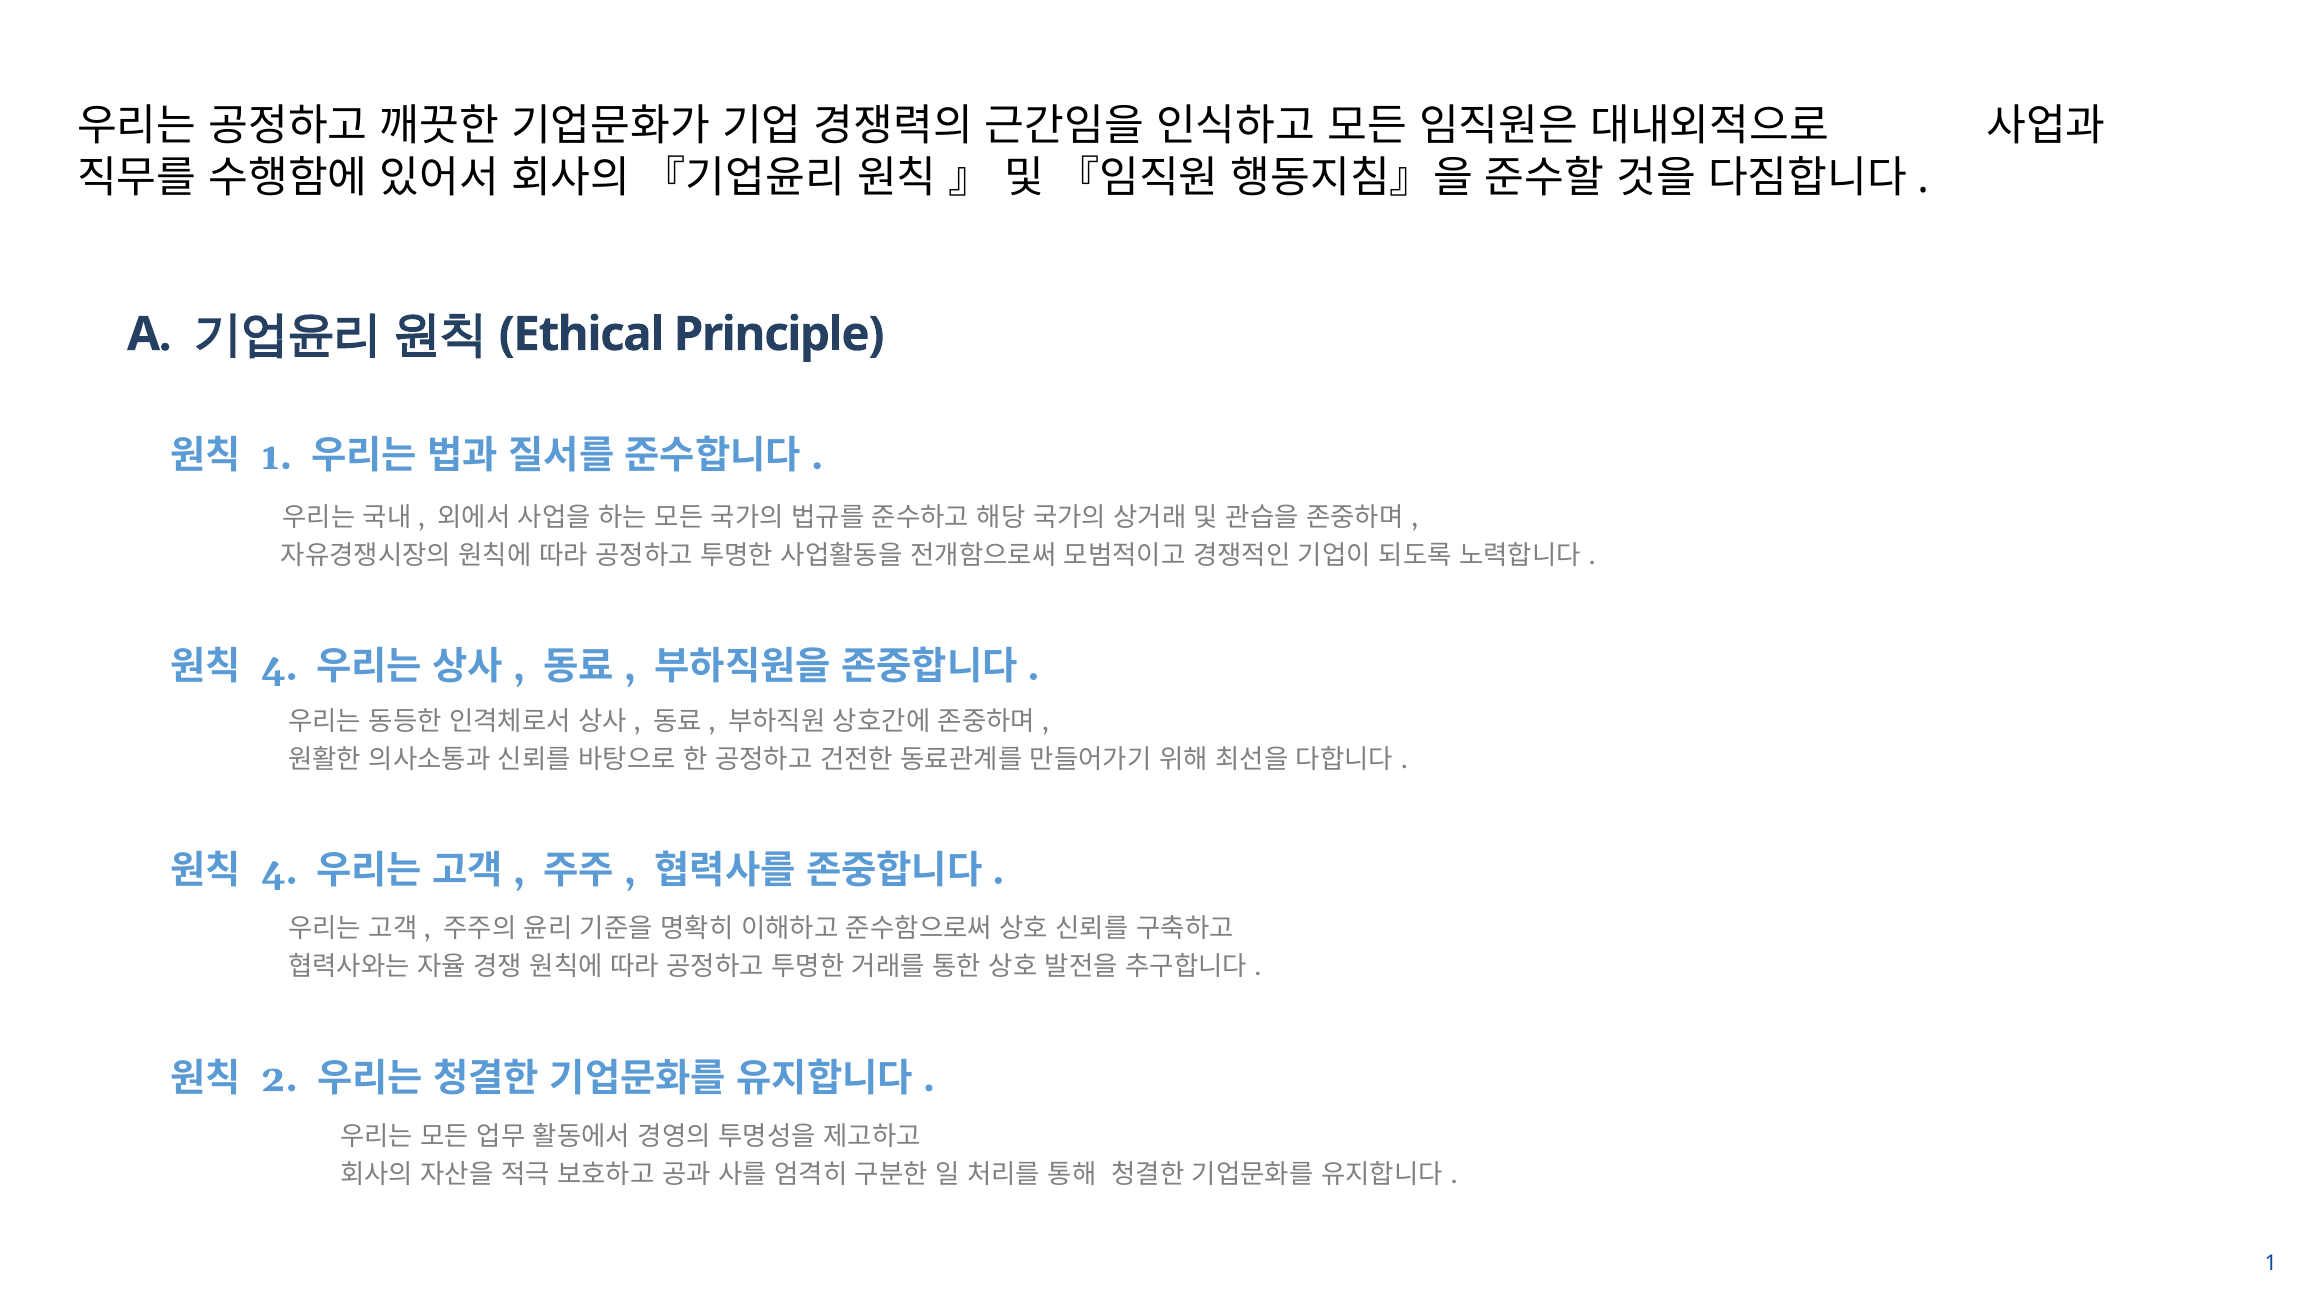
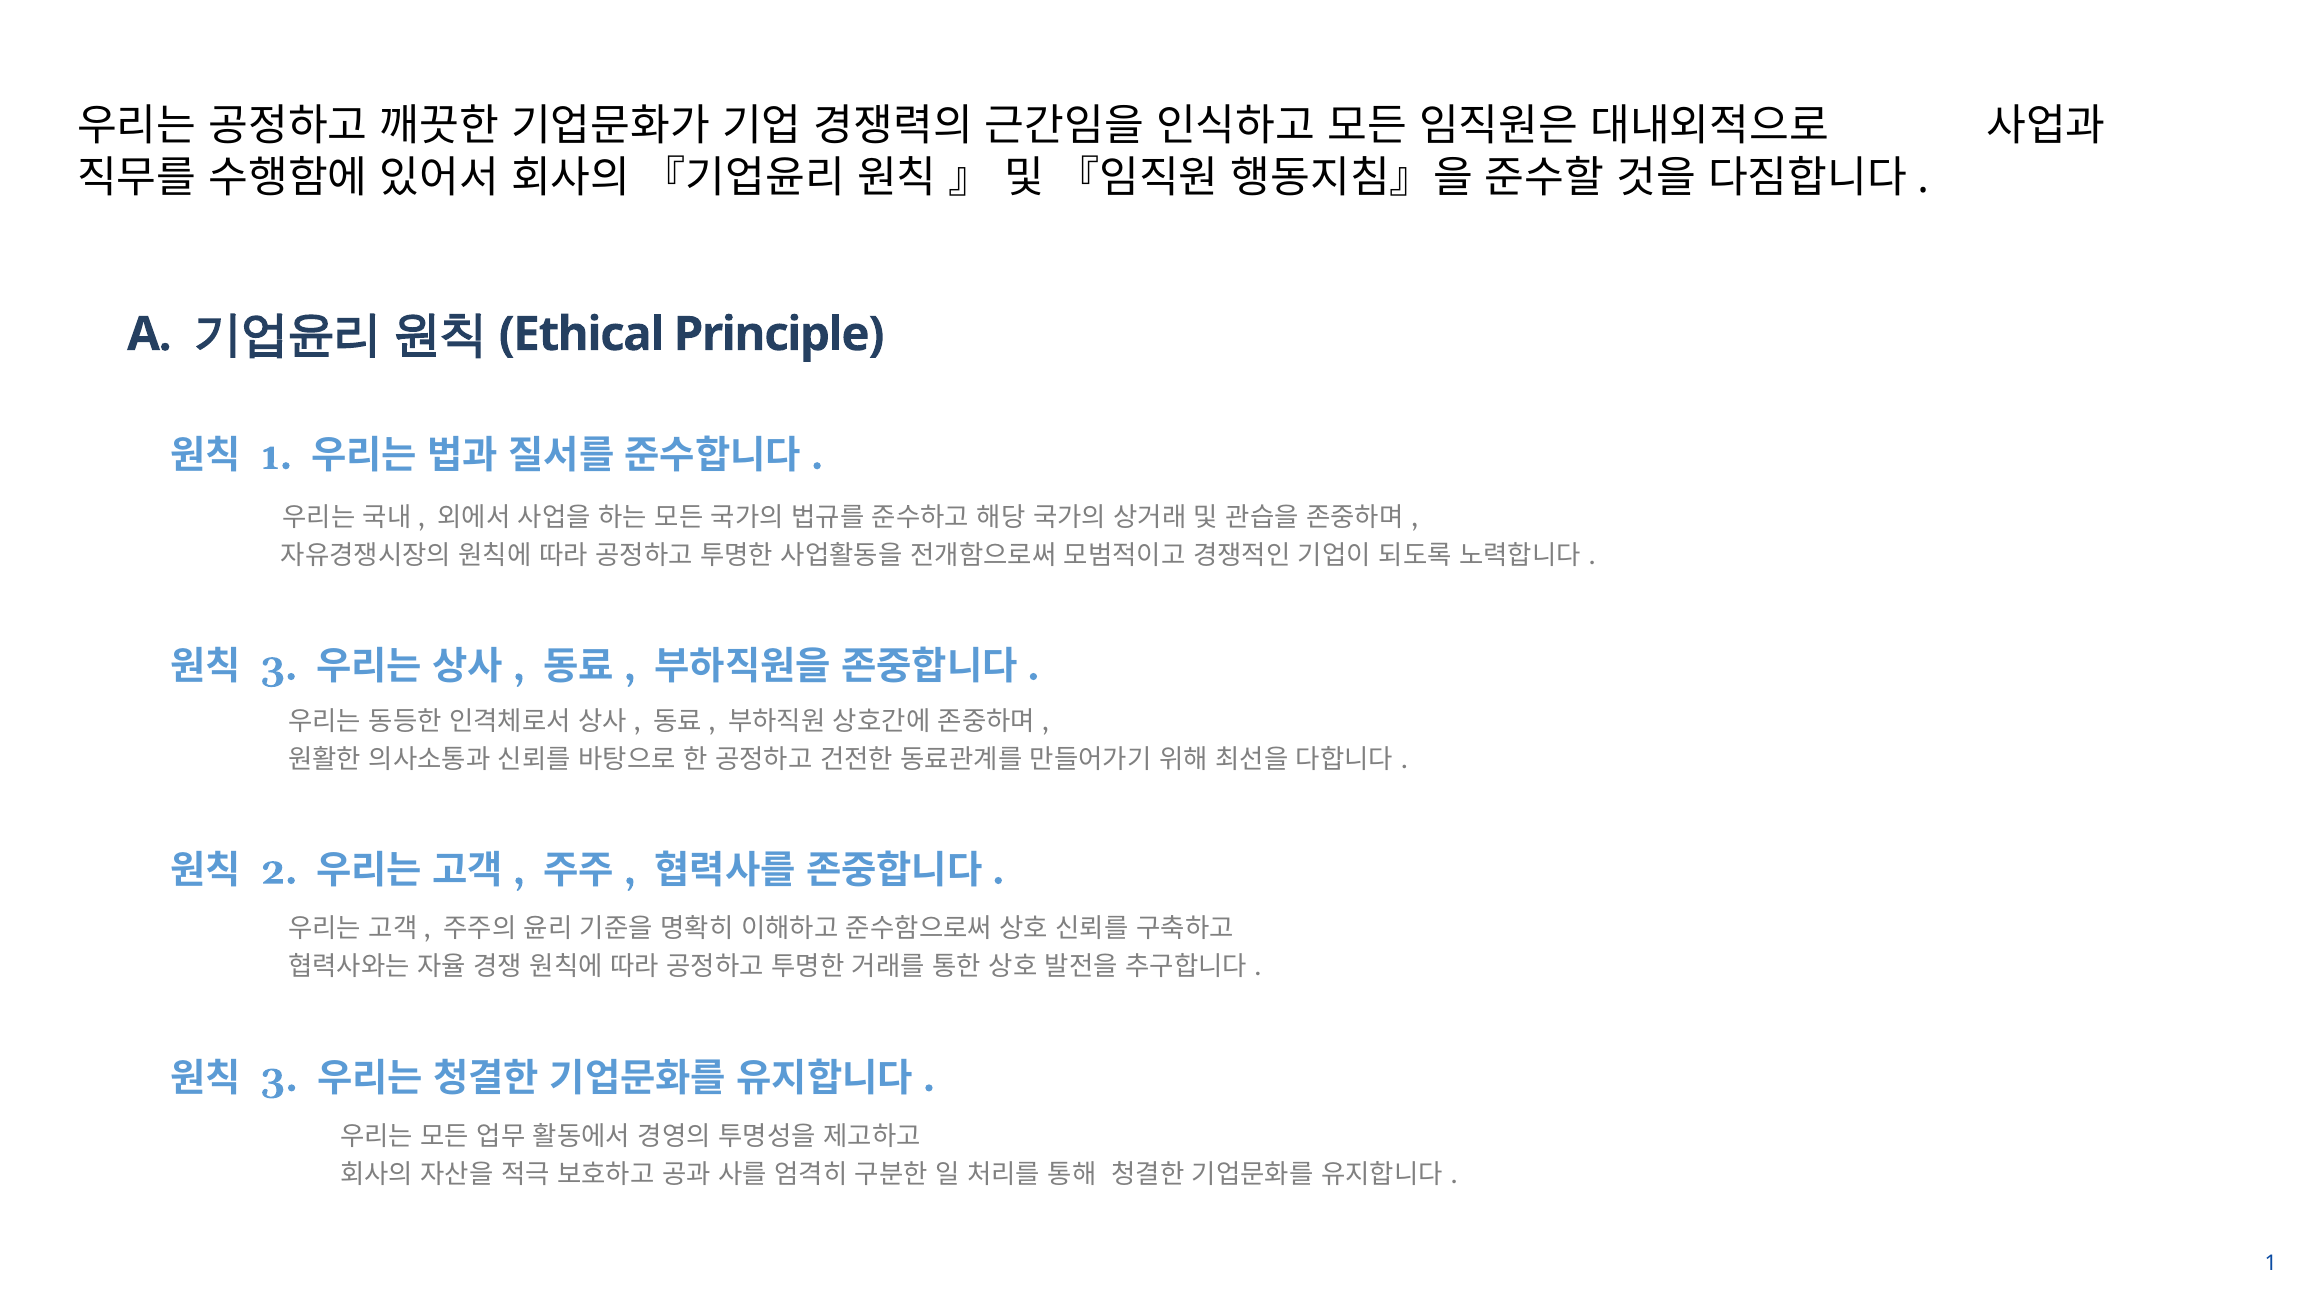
4 at (279, 667): 4 -> 3
4 at (279, 871): 4 -> 2
2 at (279, 1079): 2 -> 3
